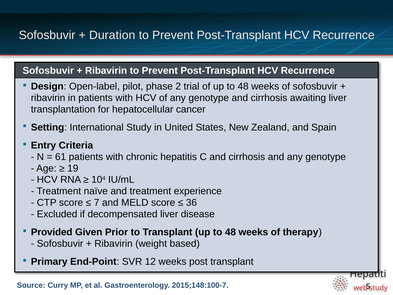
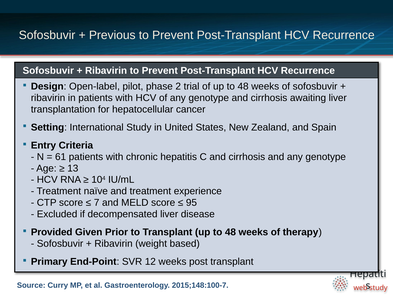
Duration: Duration -> Previous
19: 19 -> 13
36: 36 -> 95
